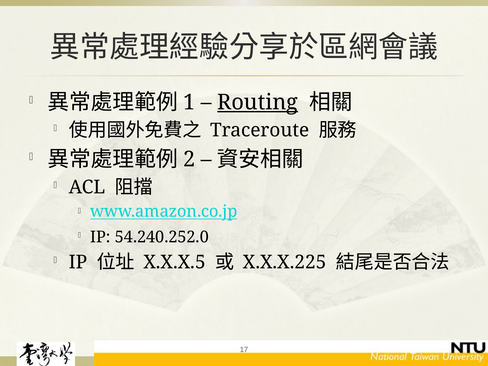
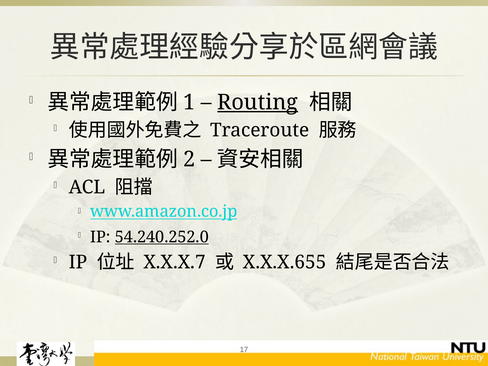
54.240.252.0 underline: none -> present
X.X.X.5: X.X.X.5 -> X.X.X.7
X.X.X.225: X.X.X.225 -> X.X.X.655
